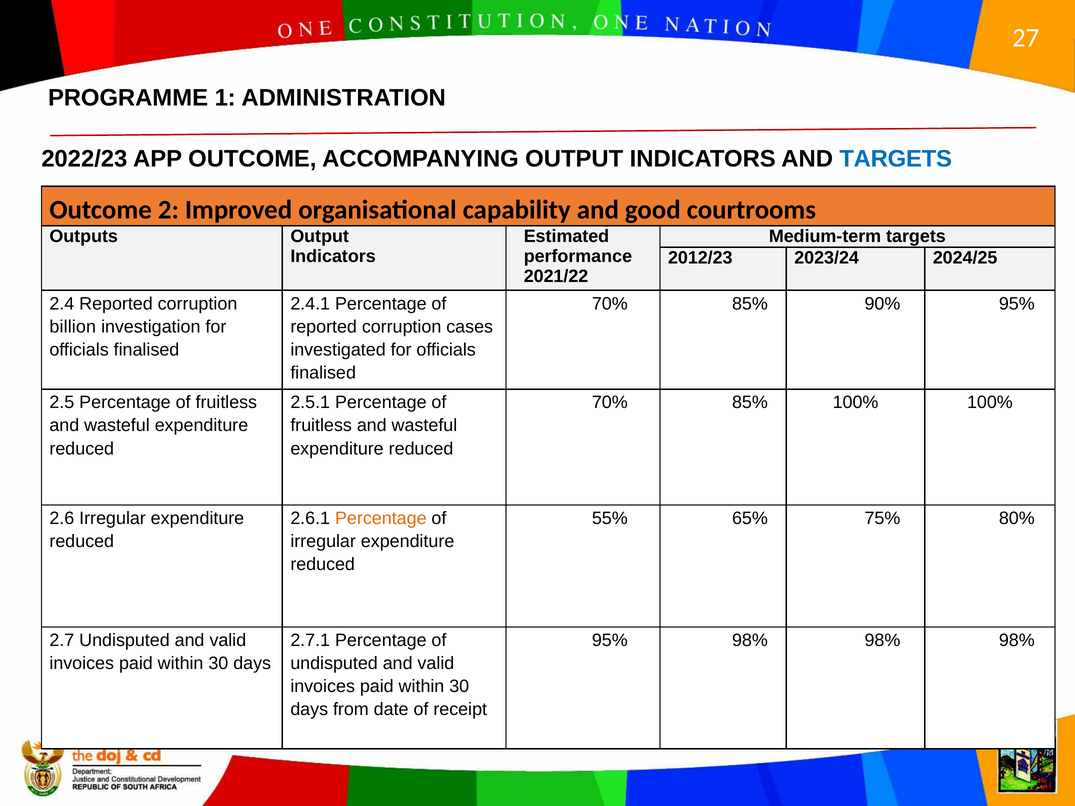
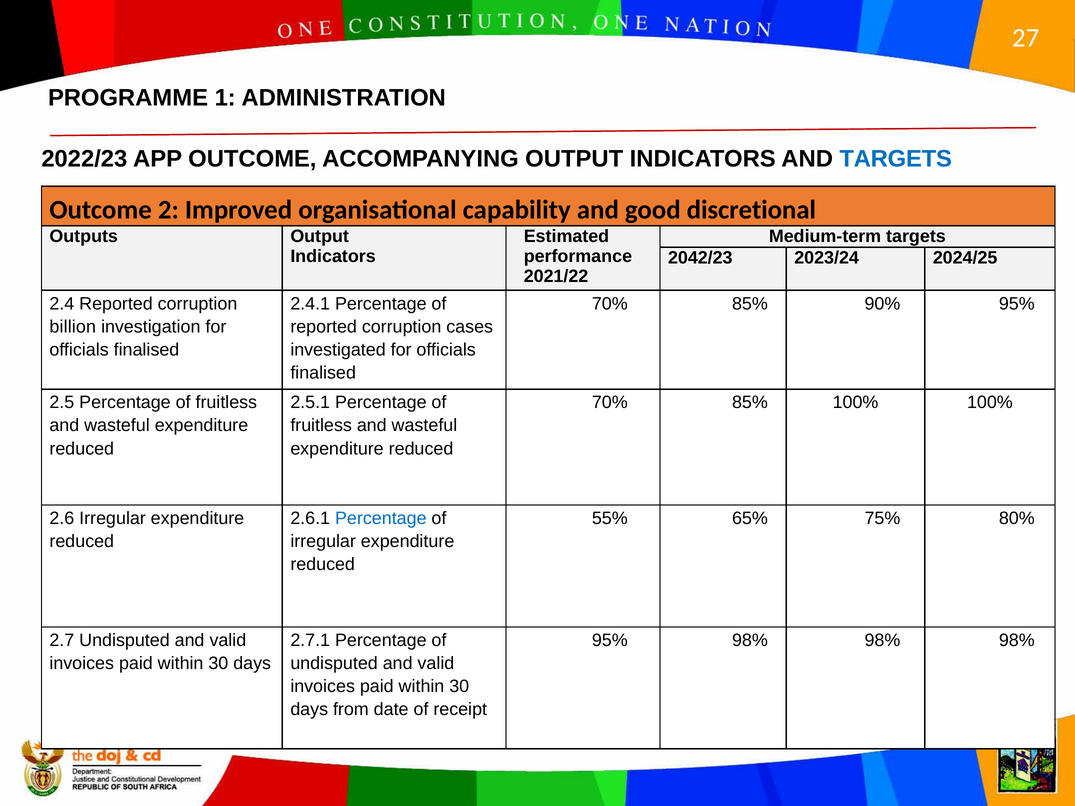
courtrooms: courtrooms -> discretional
2012/23: 2012/23 -> 2042/23
Percentage at (381, 519) colour: orange -> blue
